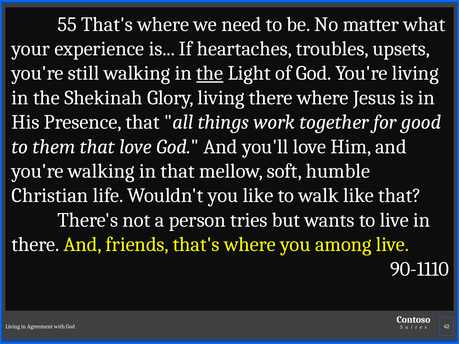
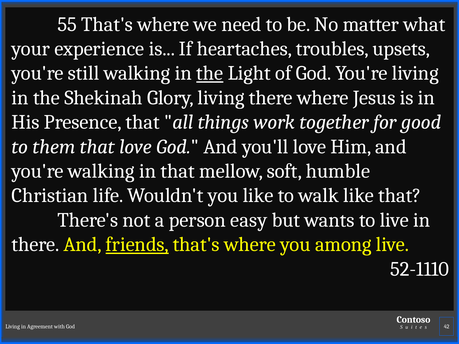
tries: tries -> easy
friends underline: none -> present
90-1110: 90-1110 -> 52-1110
